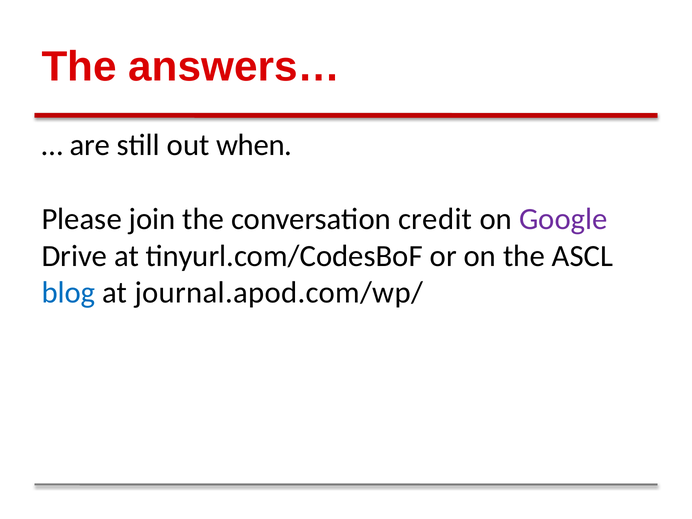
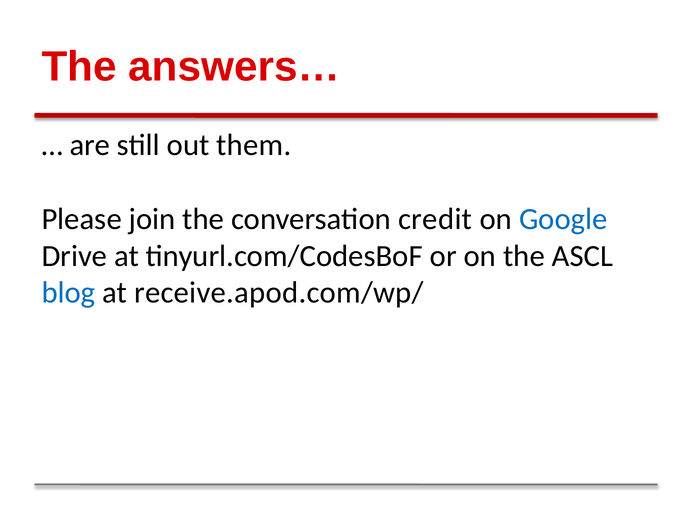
when: when -> them
Google colour: purple -> blue
journal.apod.com/wp/: journal.apod.com/wp/ -> receive.apod.com/wp/
